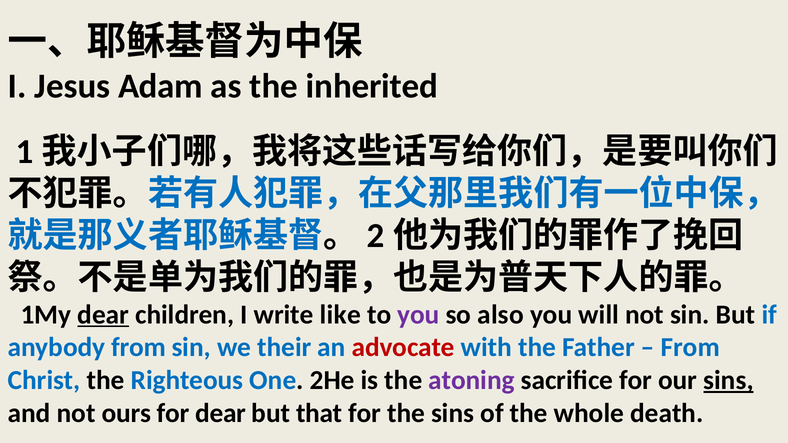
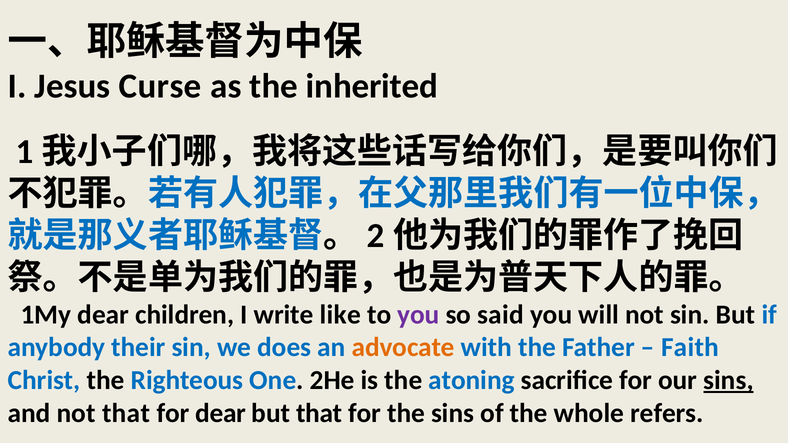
Adam: Adam -> Curse
dear at (103, 315) underline: present -> none
also: also -> said
anybody from: from -> their
their: their -> does
advocate colour: red -> orange
From at (690, 348): From -> Faith
atoning colour: purple -> blue
not ours: ours -> that
death: death -> refers
